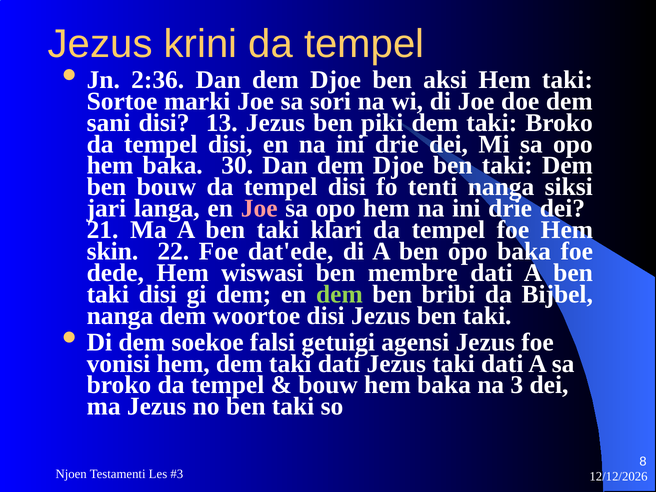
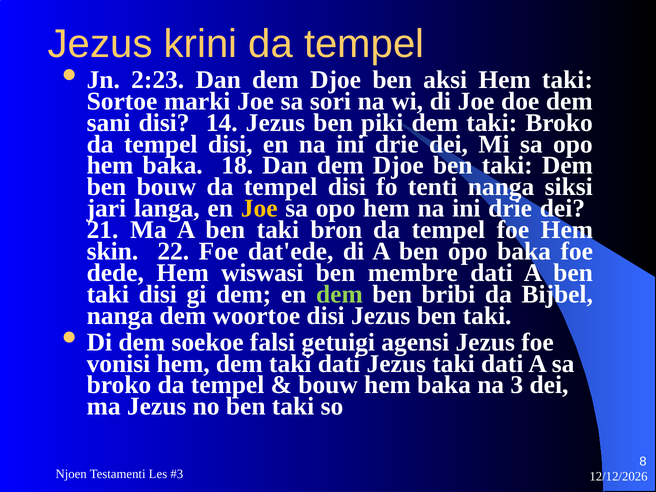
2:36: 2:36 -> 2:23
13: 13 -> 14
30: 30 -> 18
Joe at (259, 208) colour: pink -> yellow
klari: klari -> bron
